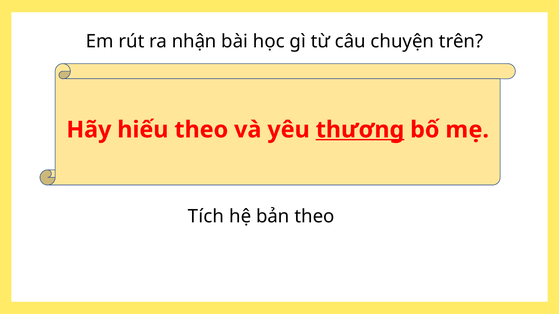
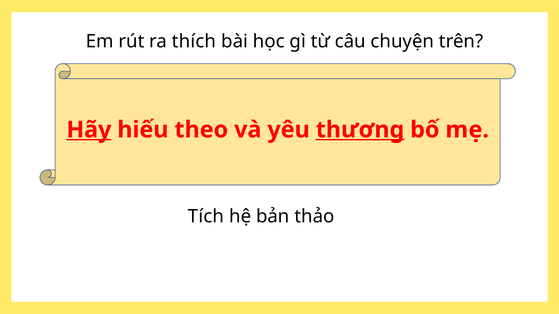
nhận: nhận -> thích
Hãy underline: none -> present
bản theo: theo -> thảo
